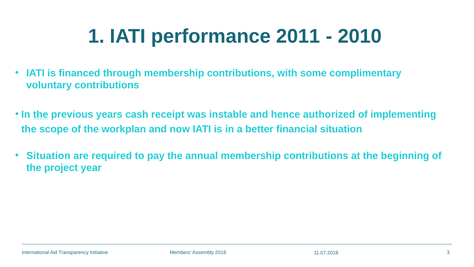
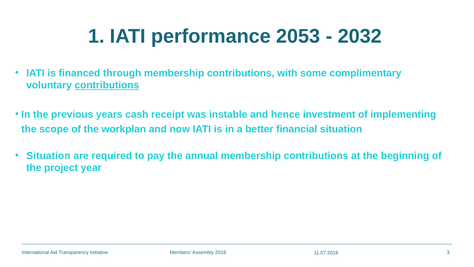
2011: 2011 -> 2053
2010: 2010 -> 2032
contributions at (107, 85) underline: none -> present
authorized: authorized -> investment
